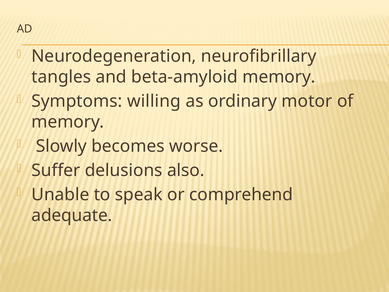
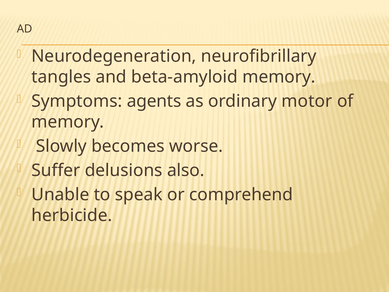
willing: willing -> agents
adequate: adequate -> herbicide
